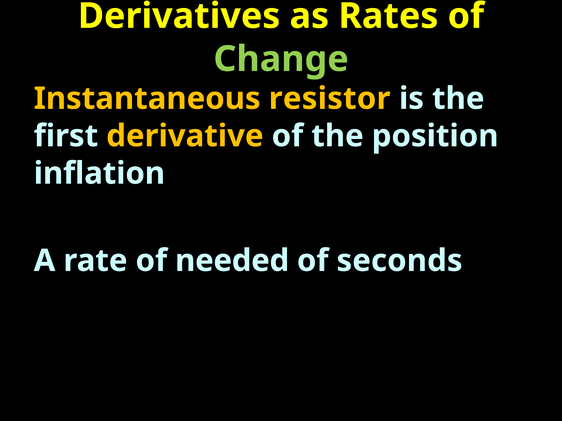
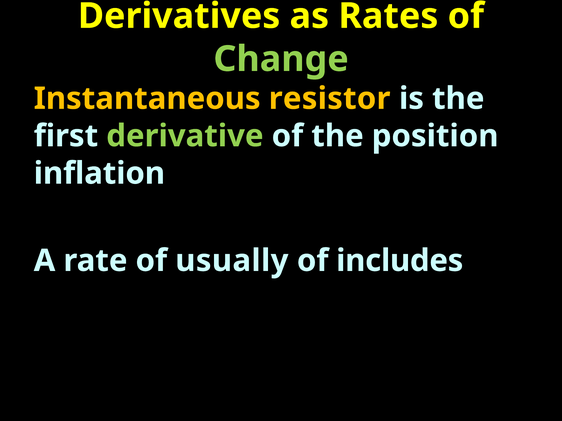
derivative colour: yellow -> light green
needed: needed -> usually
seconds: seconds -> includes
